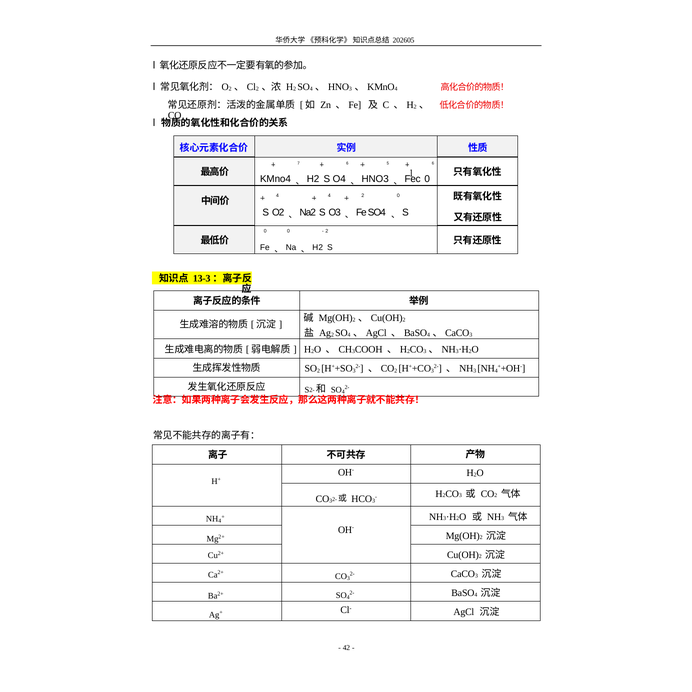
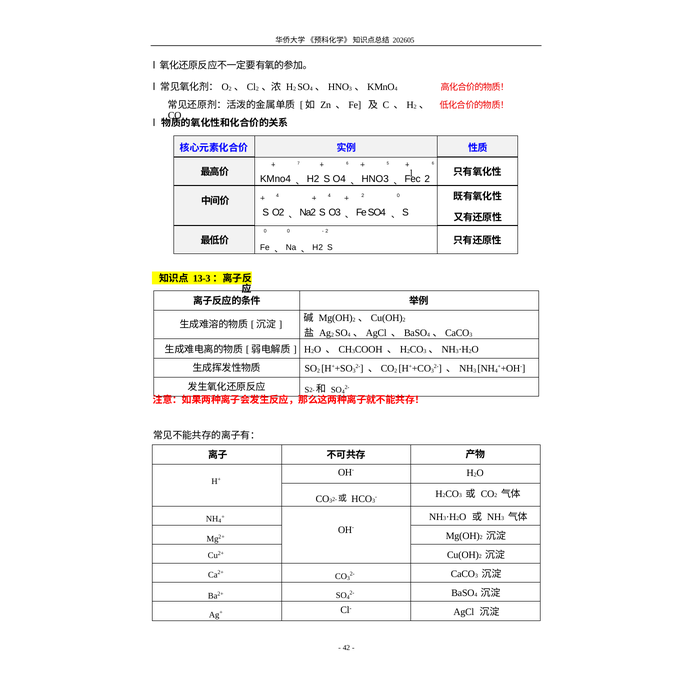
0 at (427, 179): 0 -> 2
